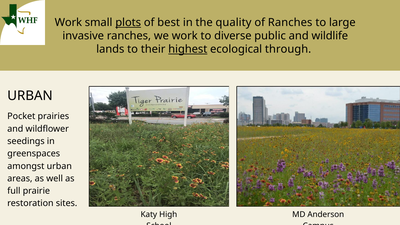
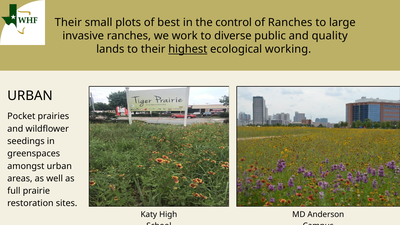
Work at (68, 23): Work -> Their
plots underline: present -> none
quality: quality -> control
wildlife: wildlife -> quality
through: through -> working
